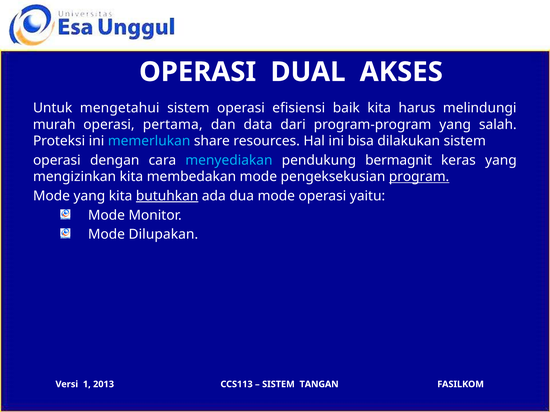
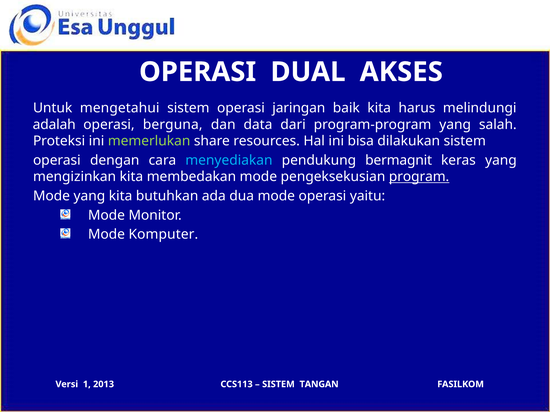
efisiensi: efisiensi -> jaringan
murah: murah -> adalah
pertama: pertama -> berguna
memerlukan colour: light blue -> light green
butuhkan underline: present -> none
Dilupakan: Dilupakan -> Komputer
